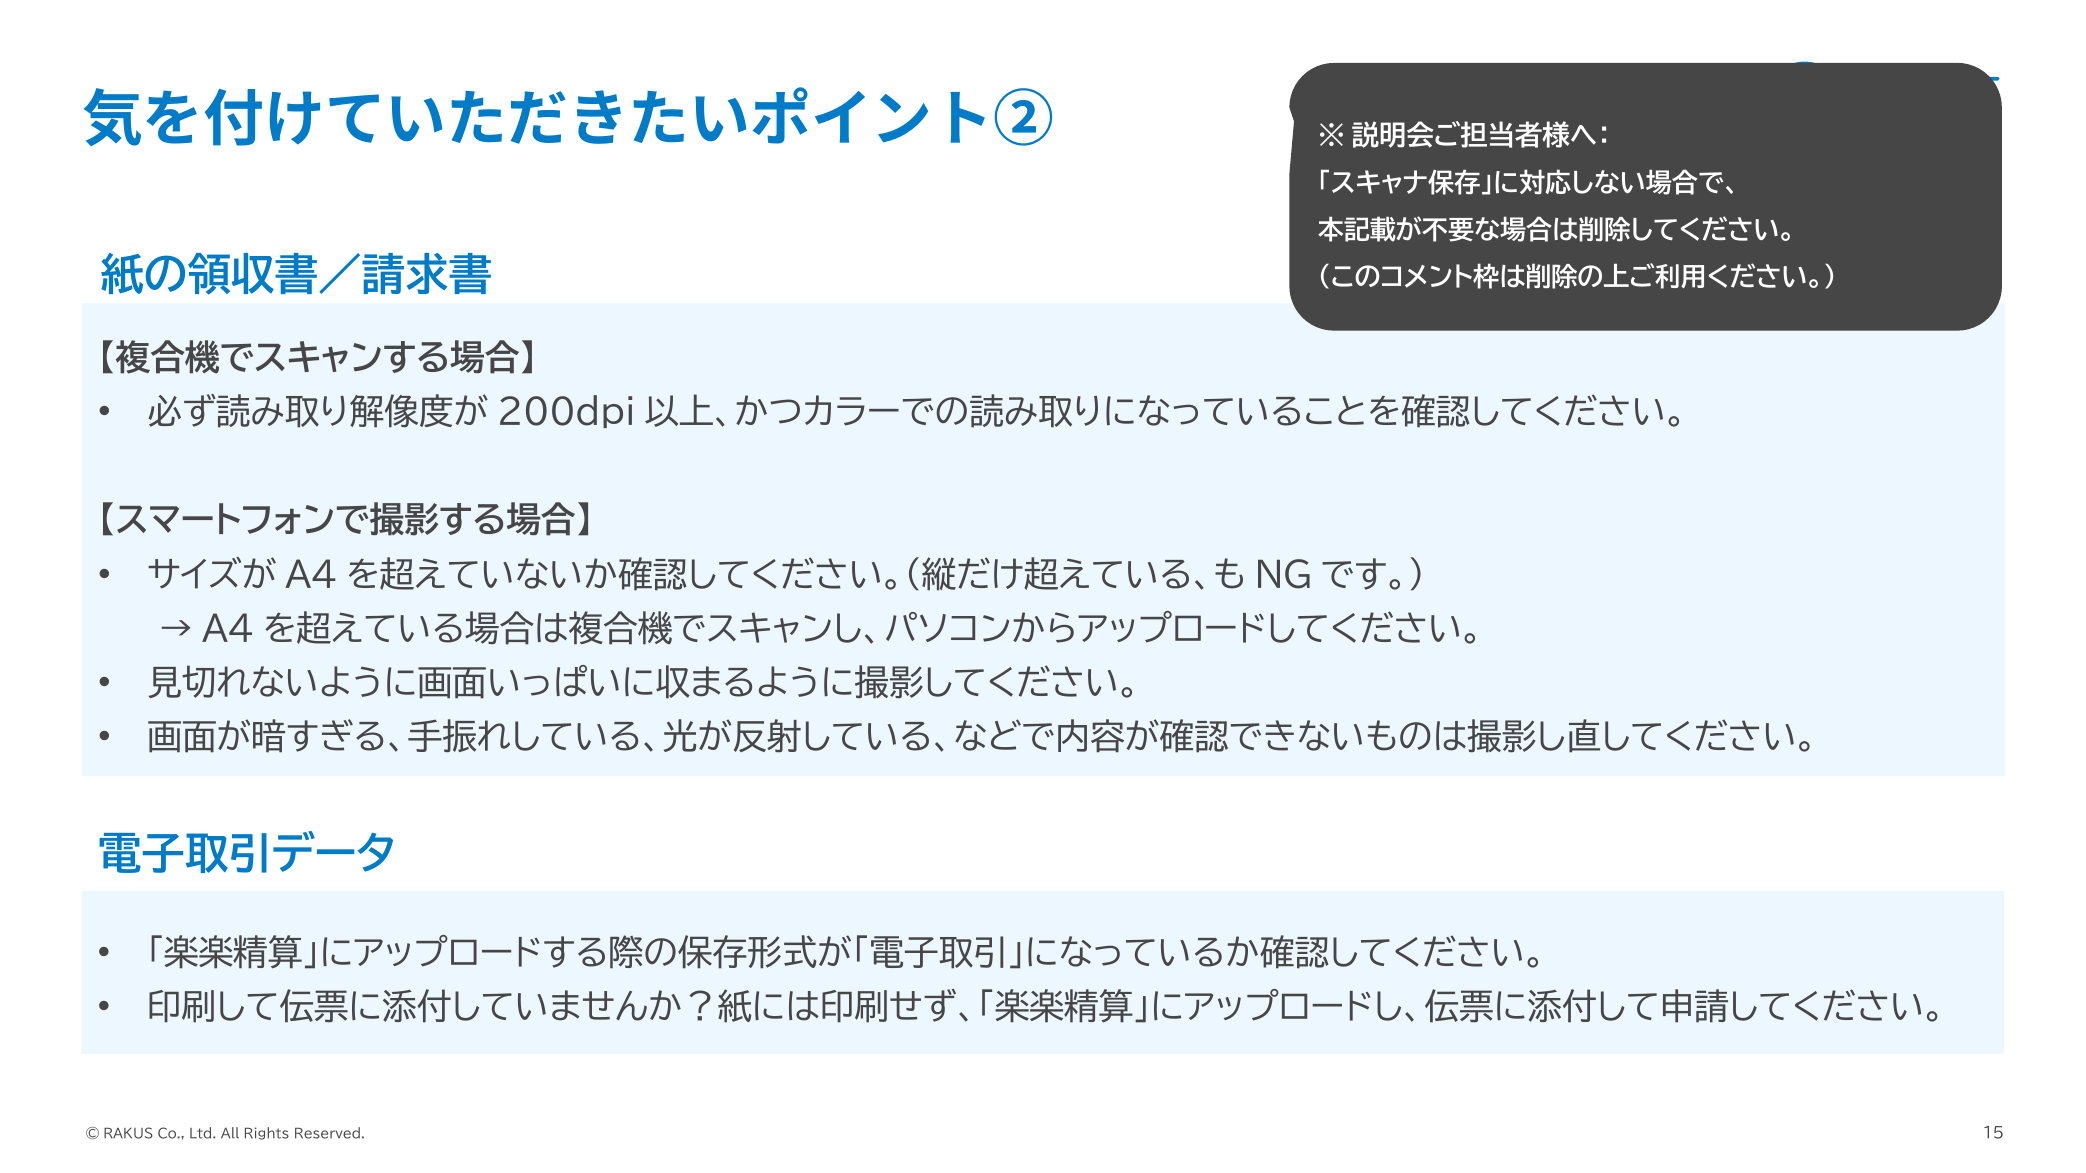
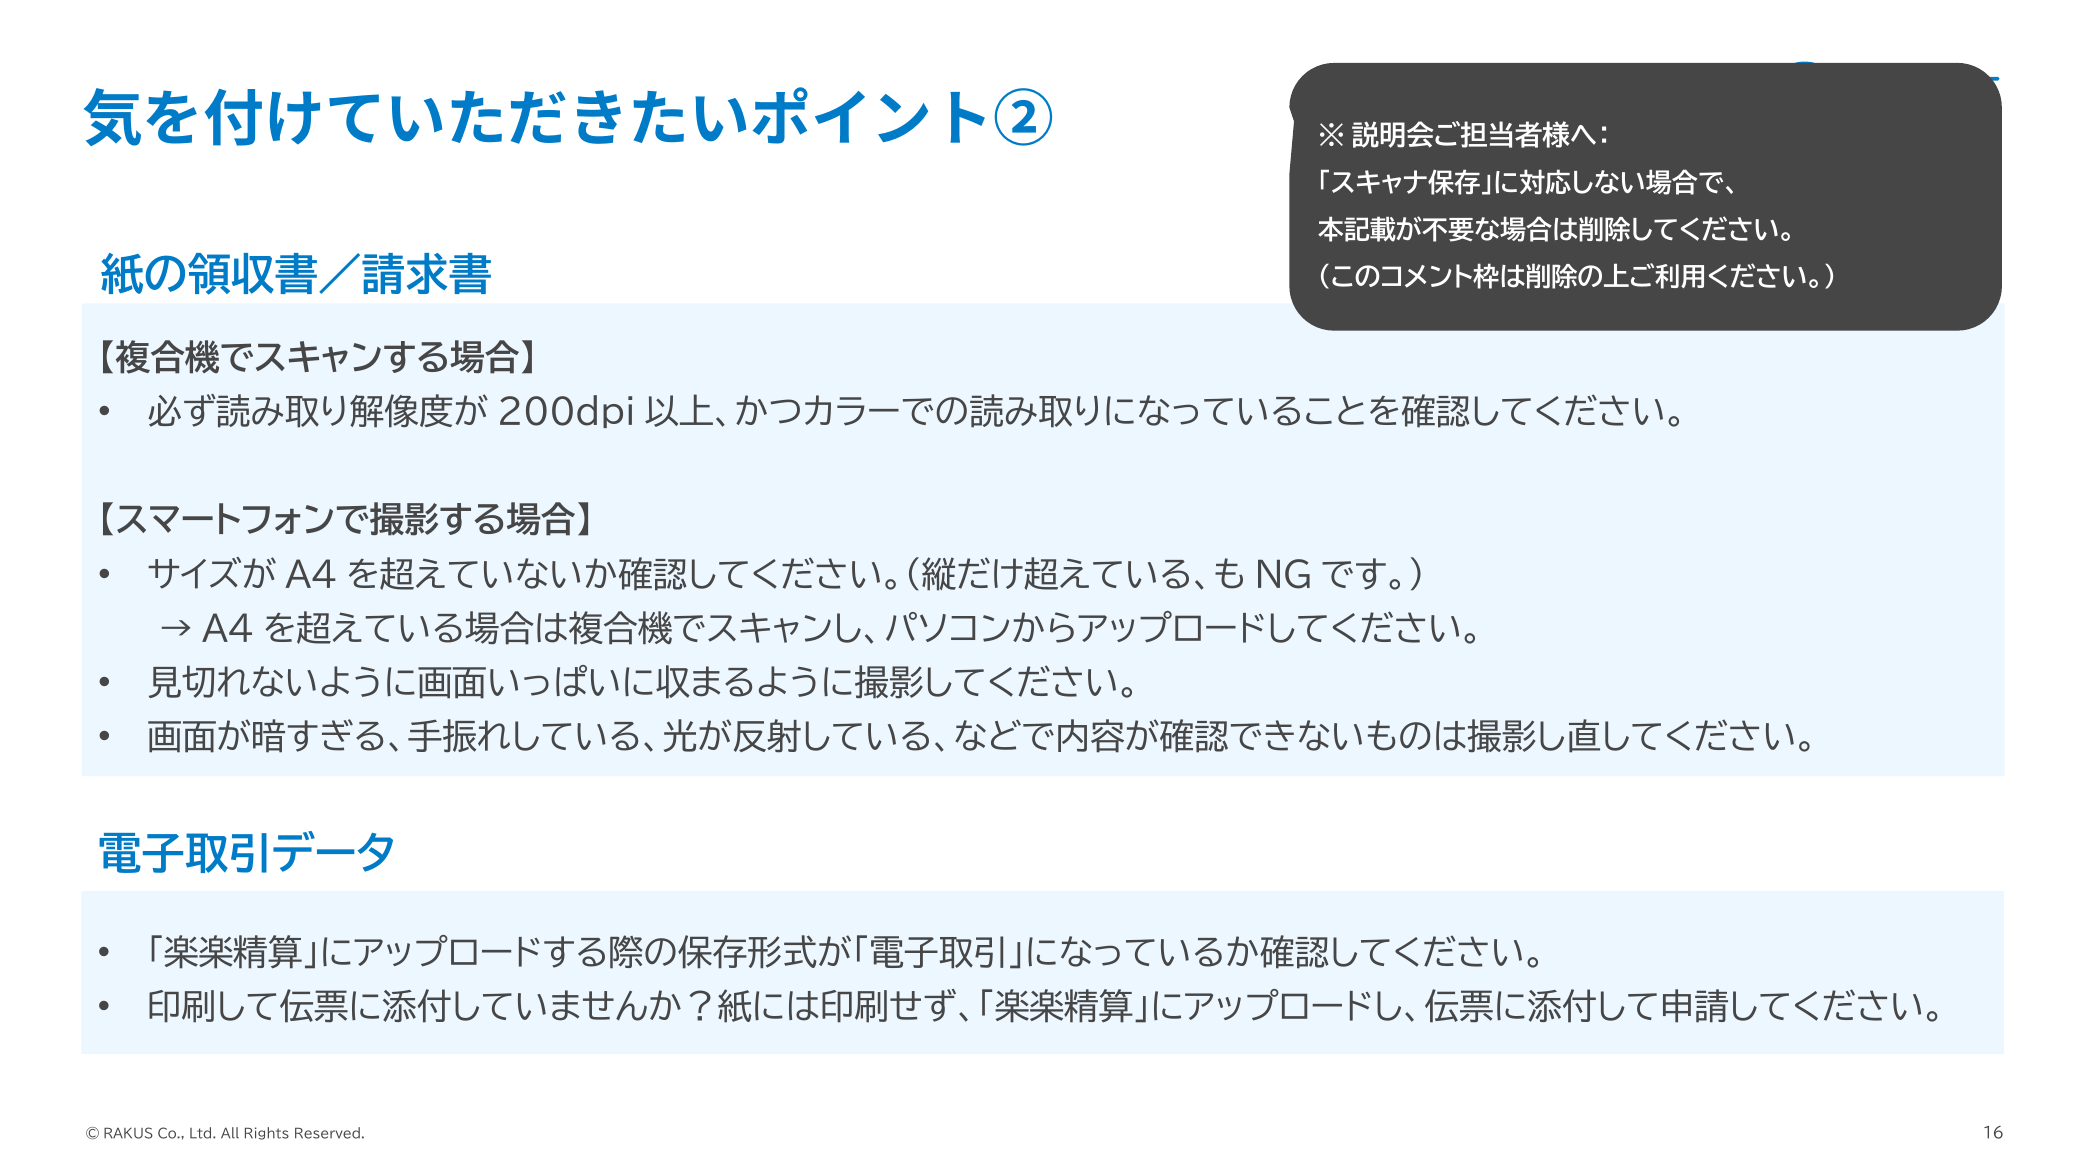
15: 15 -> 16
